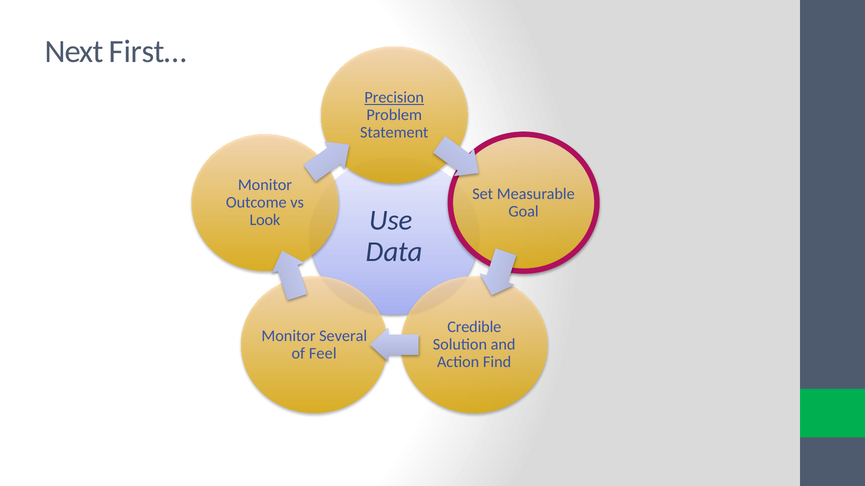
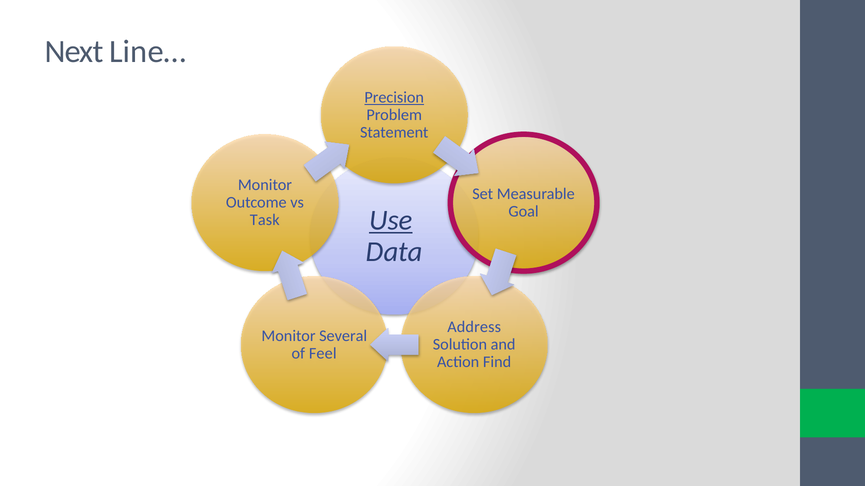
First…: First… -> Line…
Use underline: none -> present
Look: Look -> Task
Credible: Credible -> Address
